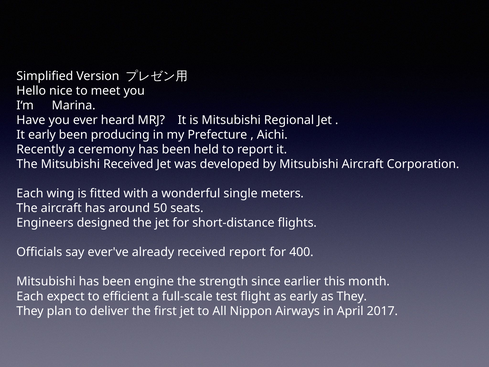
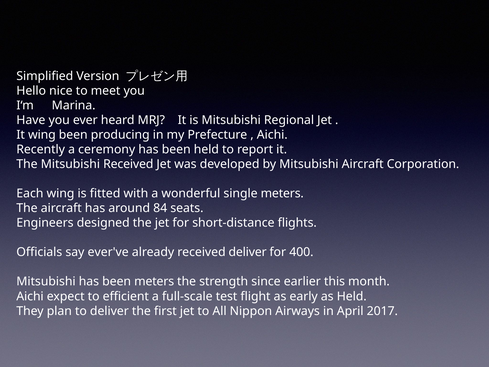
It early: early -> wing
50: 50 -> 84
received report: report -> deliver
been engine: engine -> meters
Each at (30, 296): Each -> Aichi
as They: They -> Held
